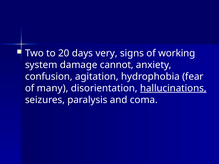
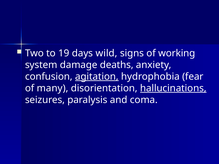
20: 20 -> 19
very: very -> wild
cannot: cannot -> deaths
agitation underline: none -> present
